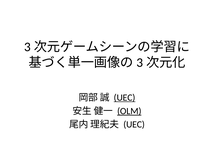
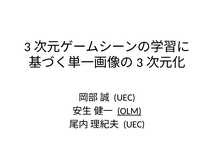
UEC at (125, 97) underline: present -> none
